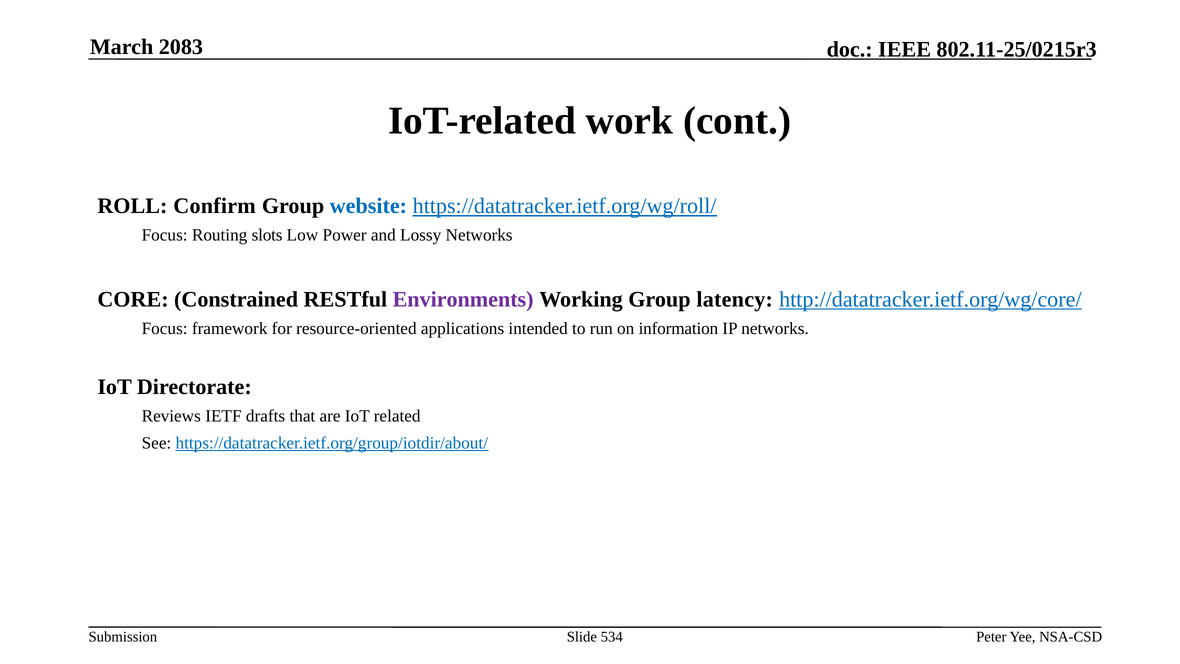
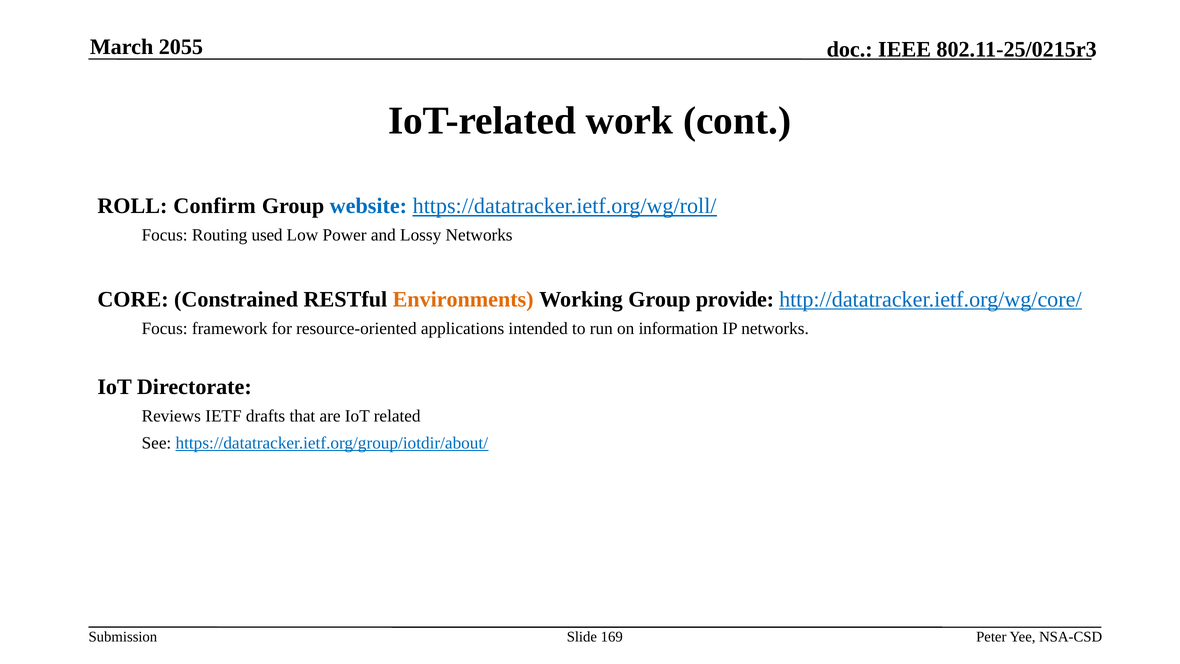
2083: 2083 -> 2055
slots: slots -> used
Environments colour: purple -> orange
latency: latency -> provide
534: 534 -> 169
